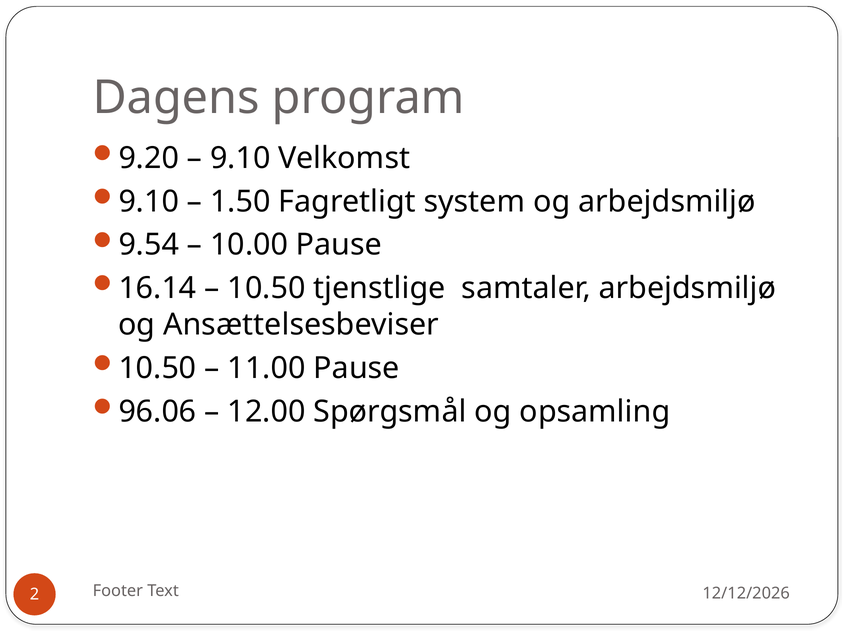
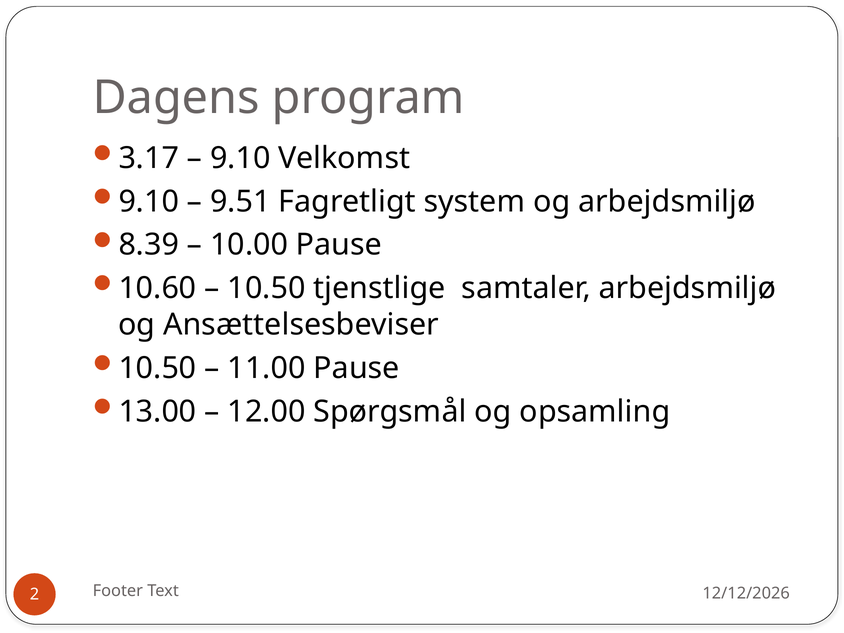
9.20: 9.20 -> 3.17
1.50: 1.50 -> 9.51
9.54: 9.54 -> 8.39
16.14: 16.14 -> 10.60
96.06: 96.06 -> 13.00
